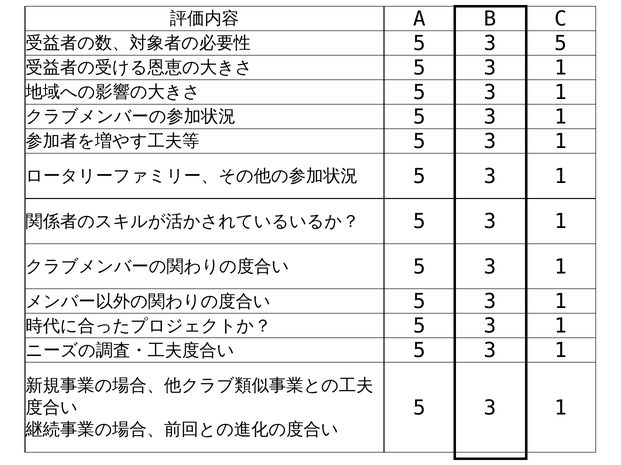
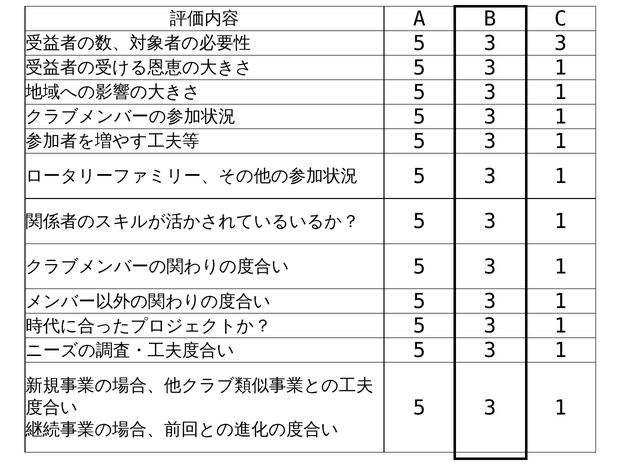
3 5: 5 -> 3
